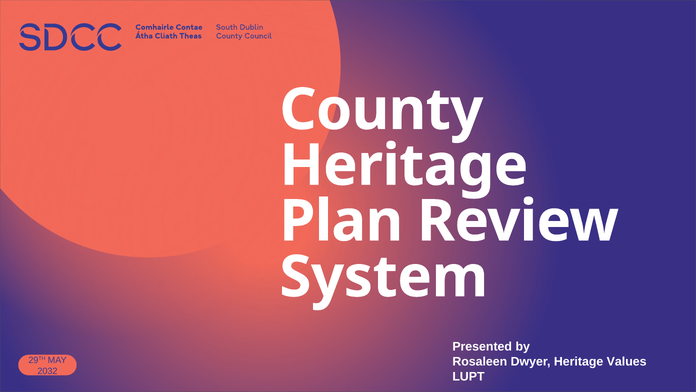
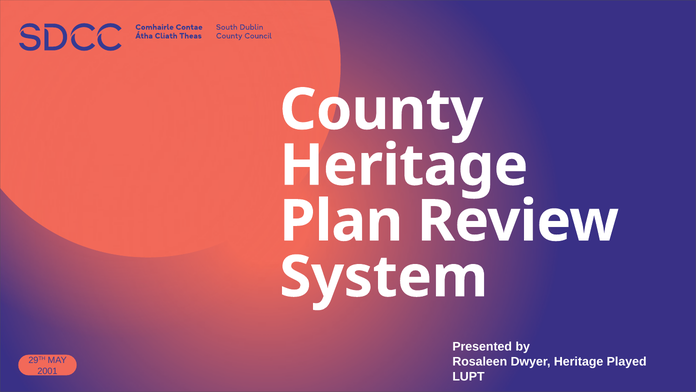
Values: Values -> Played
2032: 2032 -> 2001
